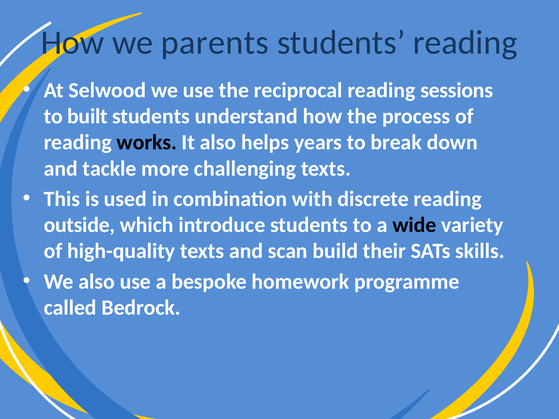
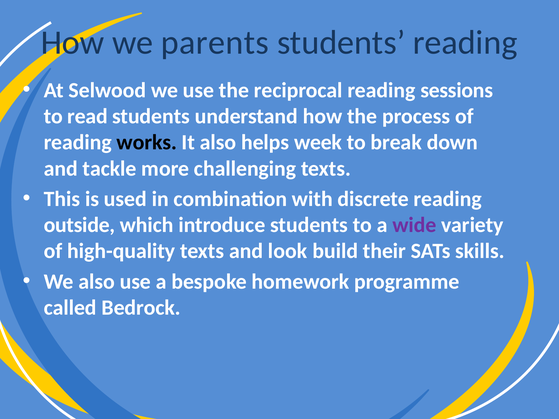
built: built -> read
years: years -> week
wide colour: black -> purple
scan: scan -> look
